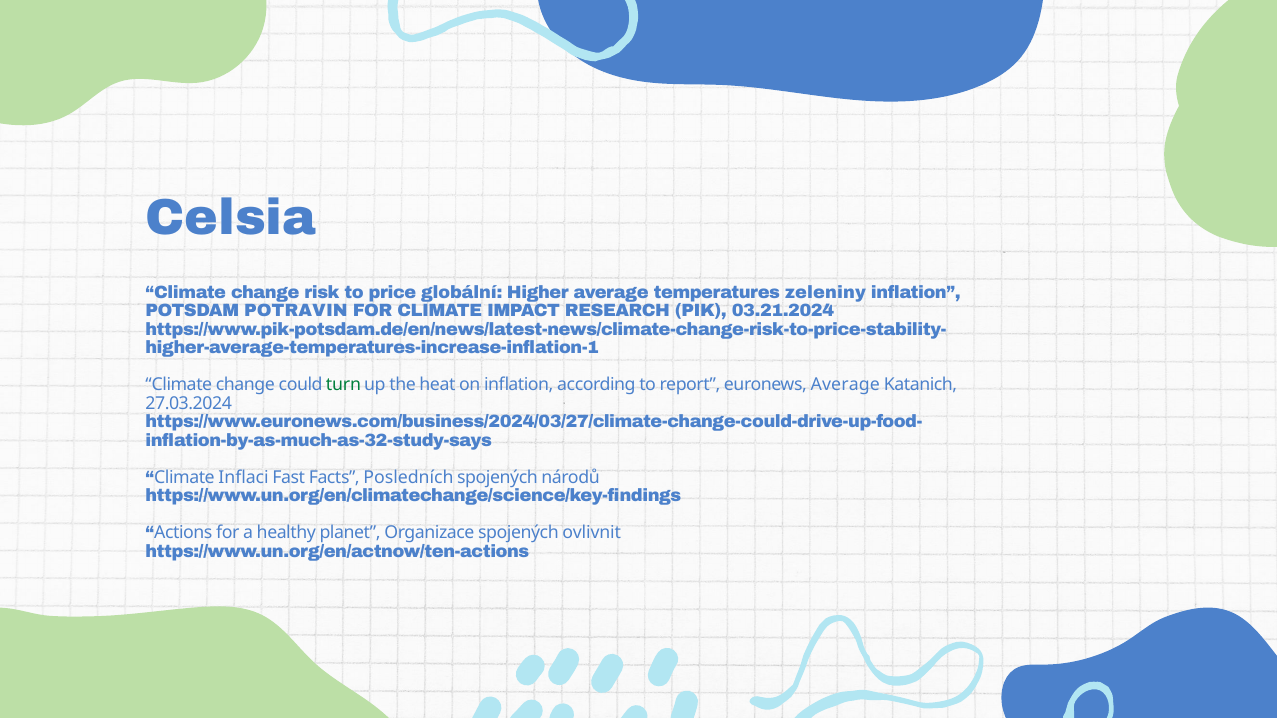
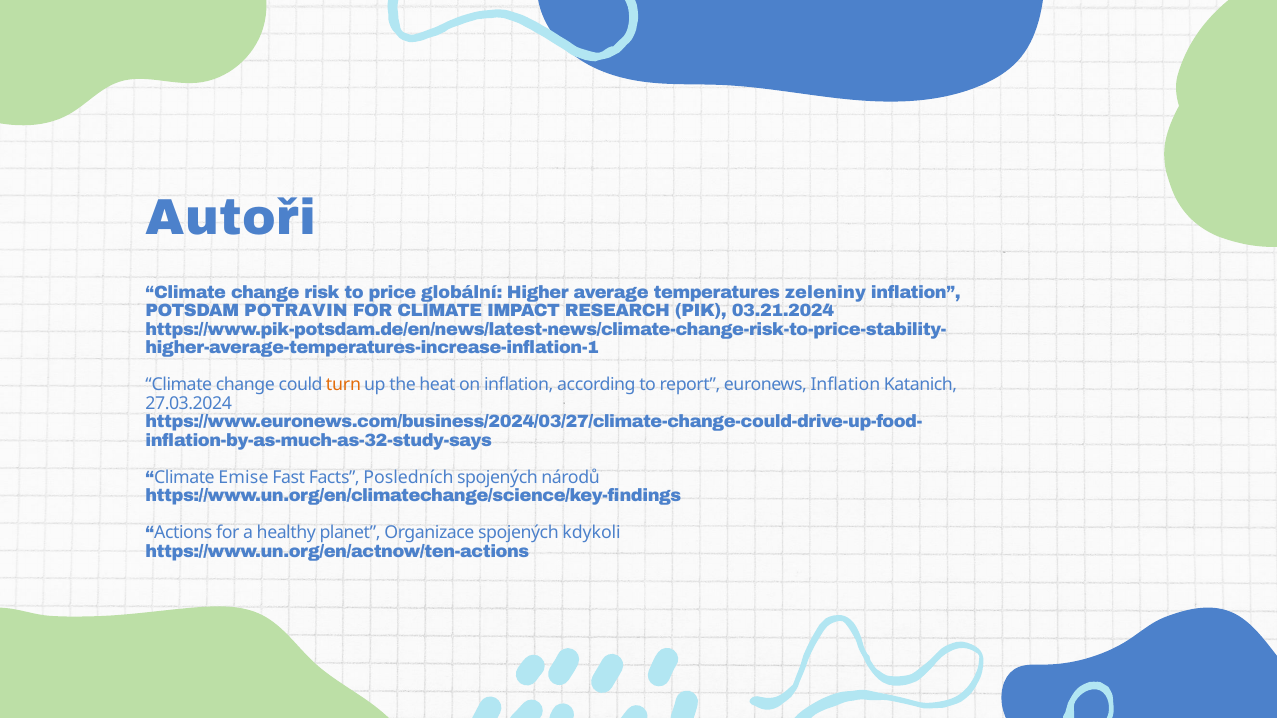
Celsia: Celsia -> Autoři
turn colour: green -> orange
euronews Average: Average -> Inflation
Inflaci: Inflaci -> Emise
ovlivnit: ovlivnit -> kdykoli
